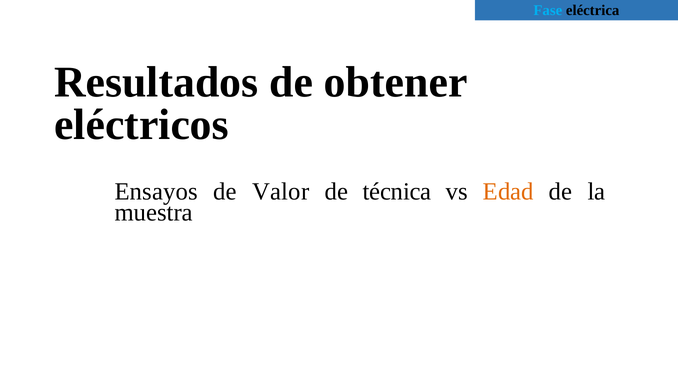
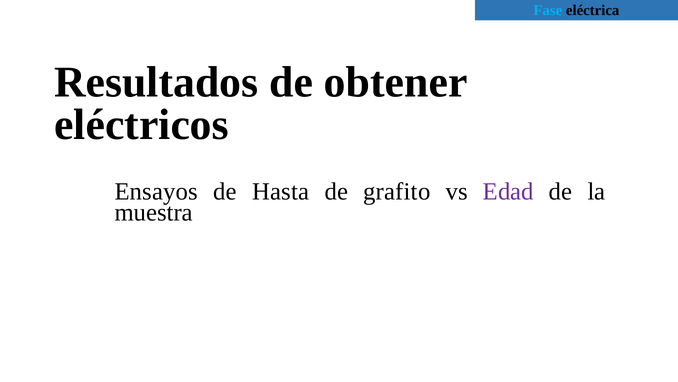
Valor: Valor -> Hasta
técnica: técnica -> grafito
Edad colour: orange -> purple
